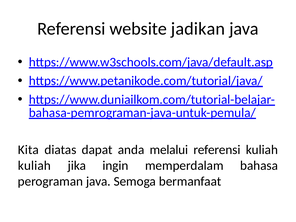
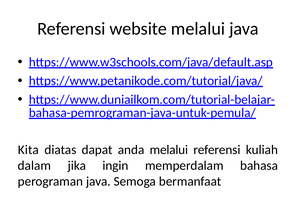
website jadikan: jadikan -> melalui
kuliah at (34, 166): kuliah -> dalam
